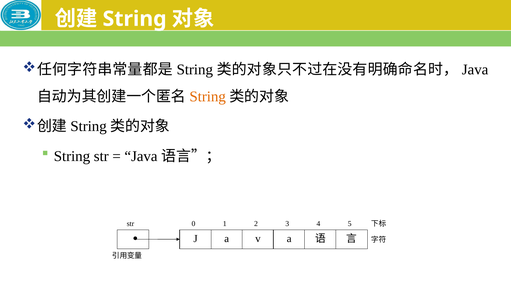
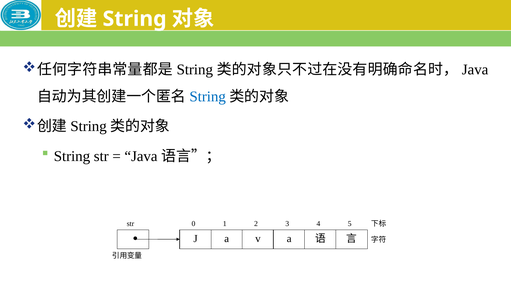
String at (208, 97) colour: orange -> blue
